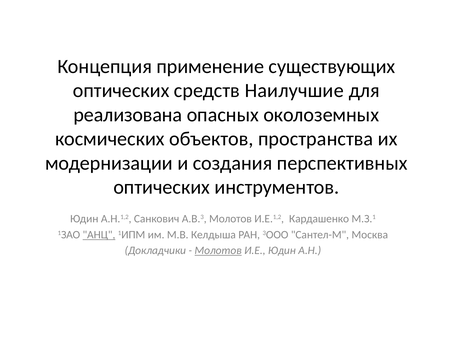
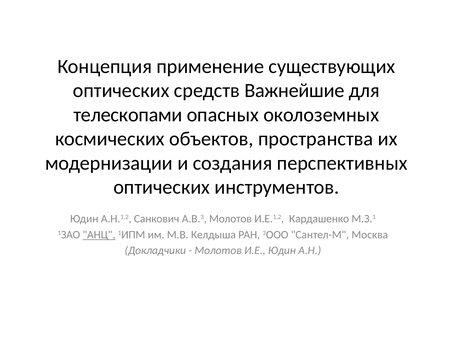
Наилучшие: Наилучшие -> Важнейшие
реализована: реализована -> телескопами
Молотов at (218, 250) underline: present -> none
